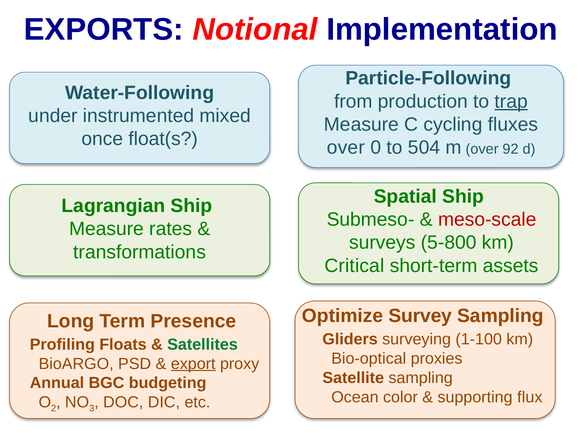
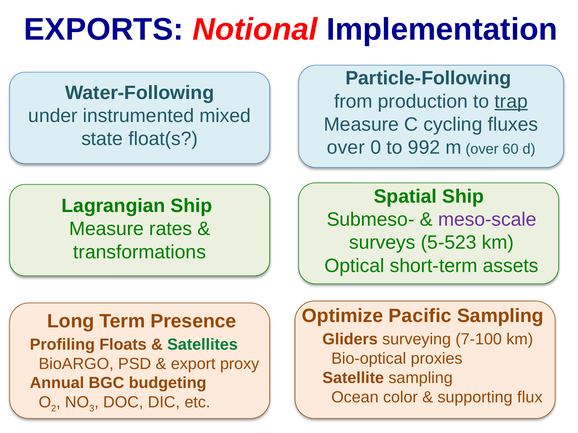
once: once -> state
504: 504 -> 992
92: 92 -> 60
meso-scale colour: red -> purple
5-800: 5-800 -> 5-523
Critical: Critical -> Optical
Survey: Survey -> Pacific
1-100: 1-100 -> 7-100
export underline: present -> none
